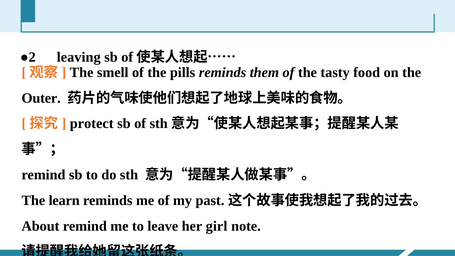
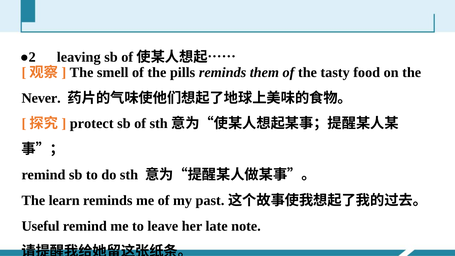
Outer: Outer -> Never
About: About -> Useful
girl: girl -> late
